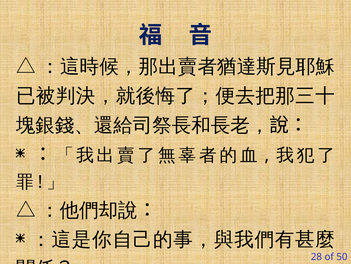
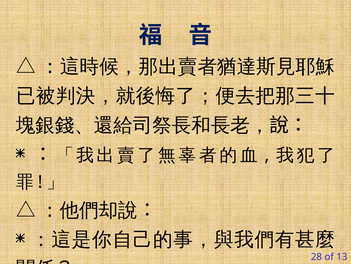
50: 50 -> 13
